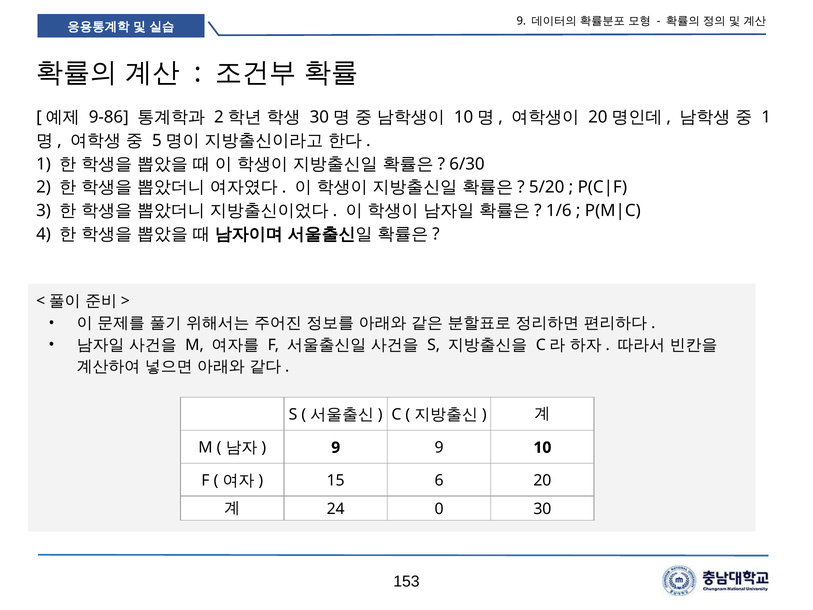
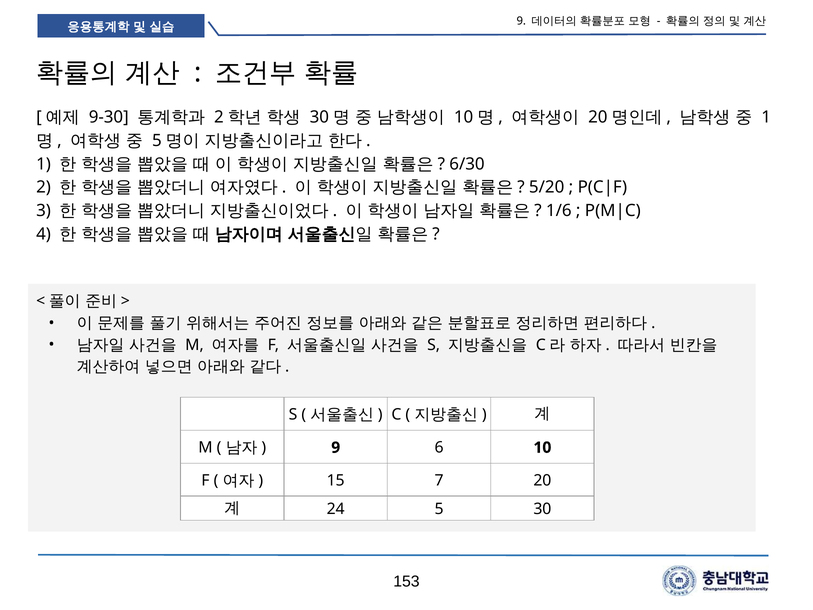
9-86: 9-86 -> 9-30
9 9: 9 -> 6
6: 6 -> 7
0: 0 -> 5
